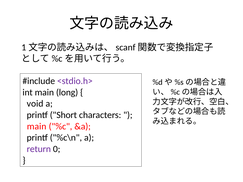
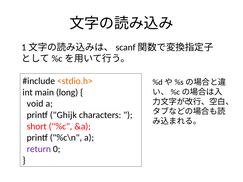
<stdio.h> colour: purple -> orange
Short: Short -> Ghijk
main at (37, 127): main -> short
